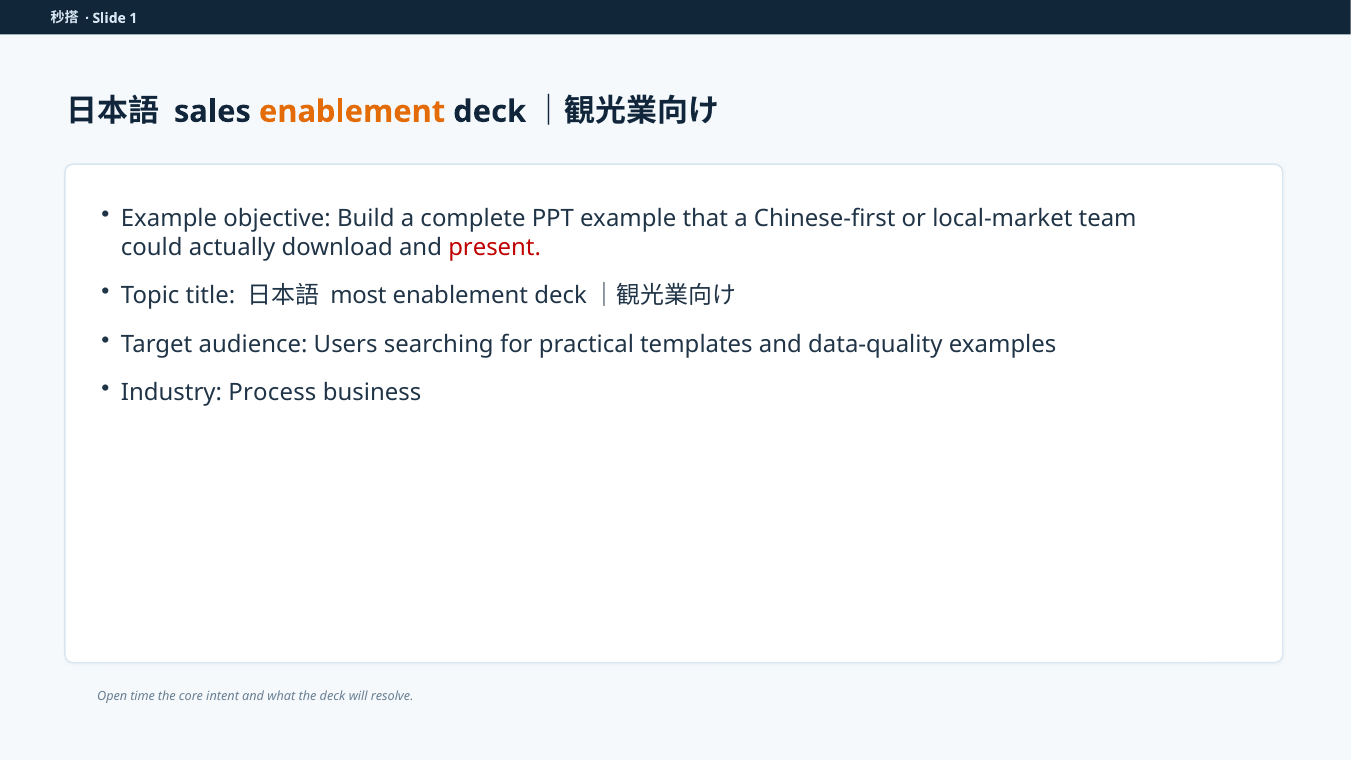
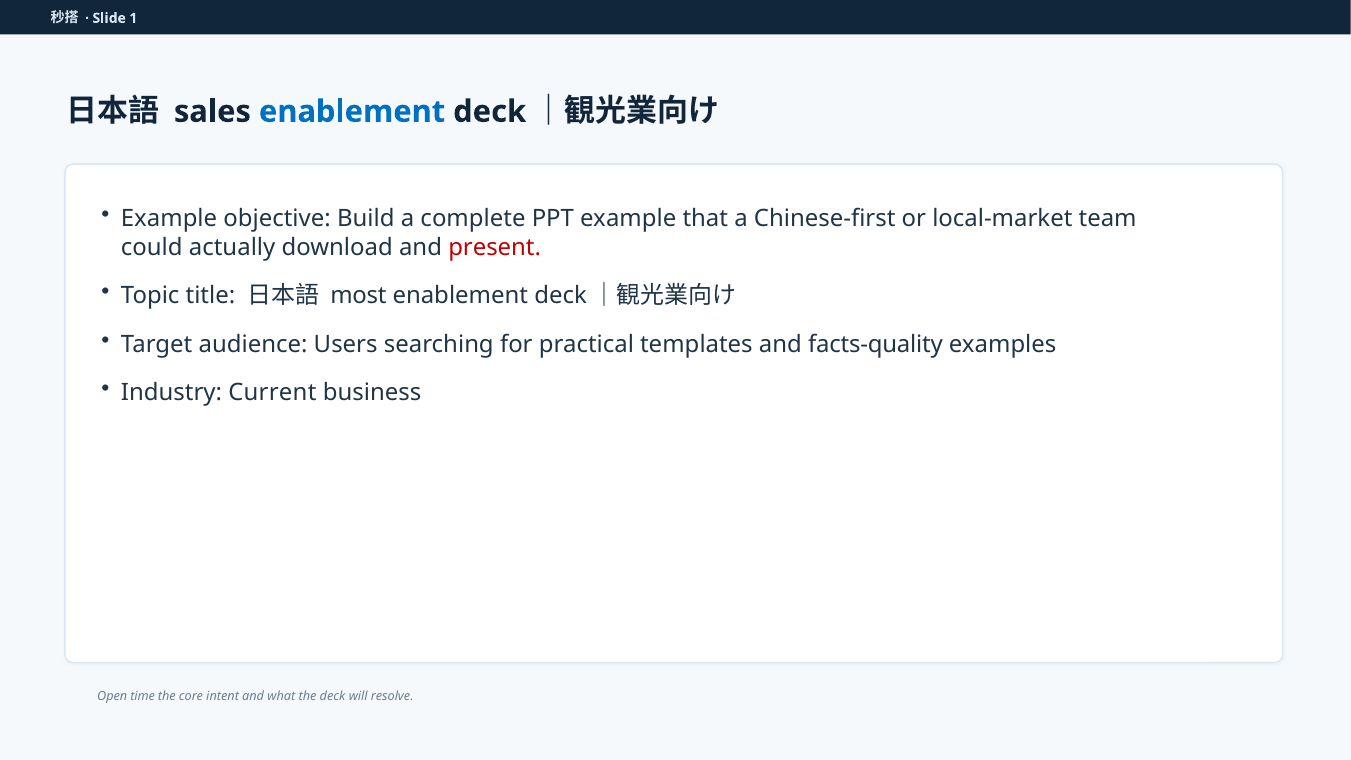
enablement at (352, 112) colour: orange -> blue
data-quality: data-quality -> facts-quality
Process: Process -> Current
